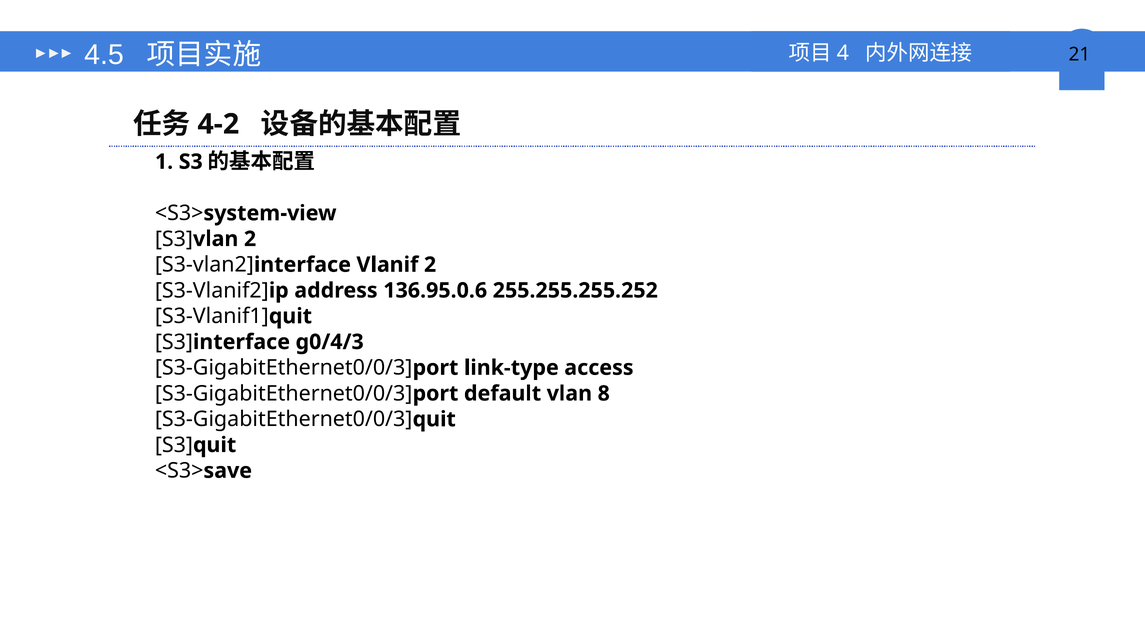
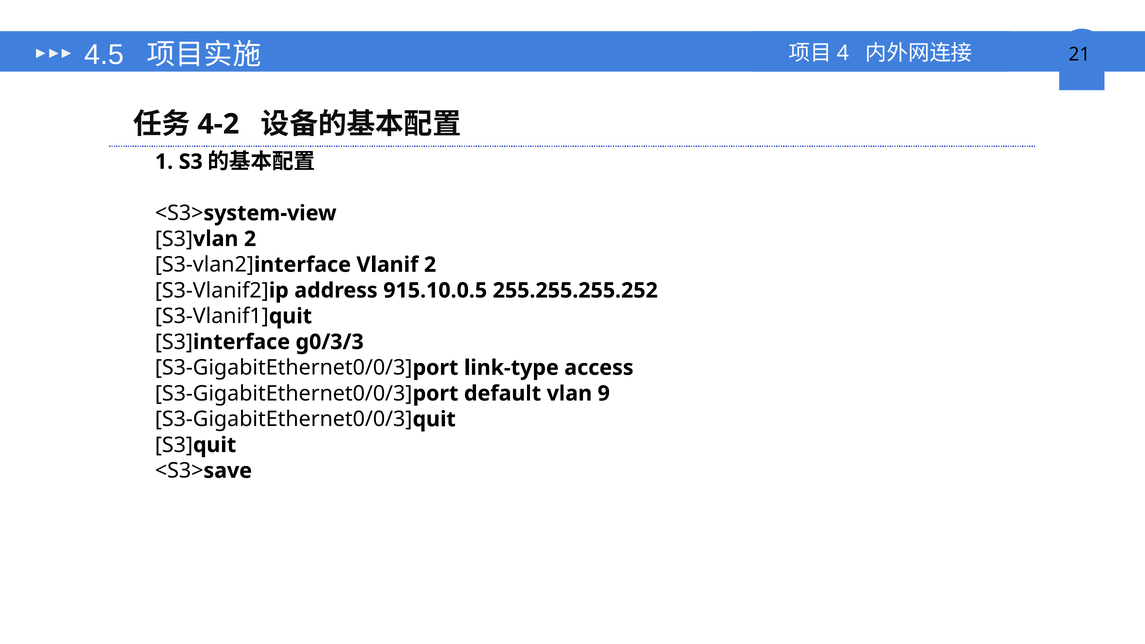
136.95.0.6: 136.95.0.6 -> 915.10.0.5
g0/4/3: g0/4/3 -> g0/3/3
8: 8 -> 9
